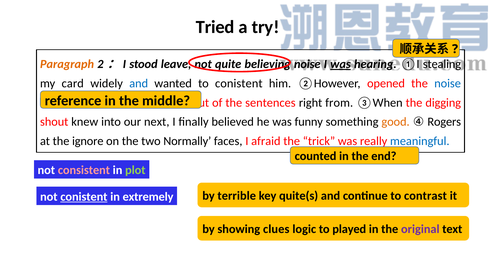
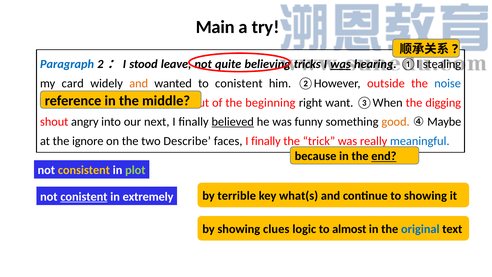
Tried: Tried -> Main
Paragraph colour: orange -> blue
noise at (307, 64): noise -> tricks
and at (139, 83) colour: blue -> orange
②However opened: opened -> outside
sentences: sentences -> beginning
from: from -> want
knew: knew -> angry
believed underline: none -> present
Rogers: Rogers -> Maybe
Normally: Normally -> Describe
faces I afraid: afraid -> finally
counted: counted -> because
end underline: none -> present
consistent colour: pink -> yellow
quite(s: quite(s -> what(s
to contrast: contrast -> showing
played: played -> almost
original colour: purple -> blue
